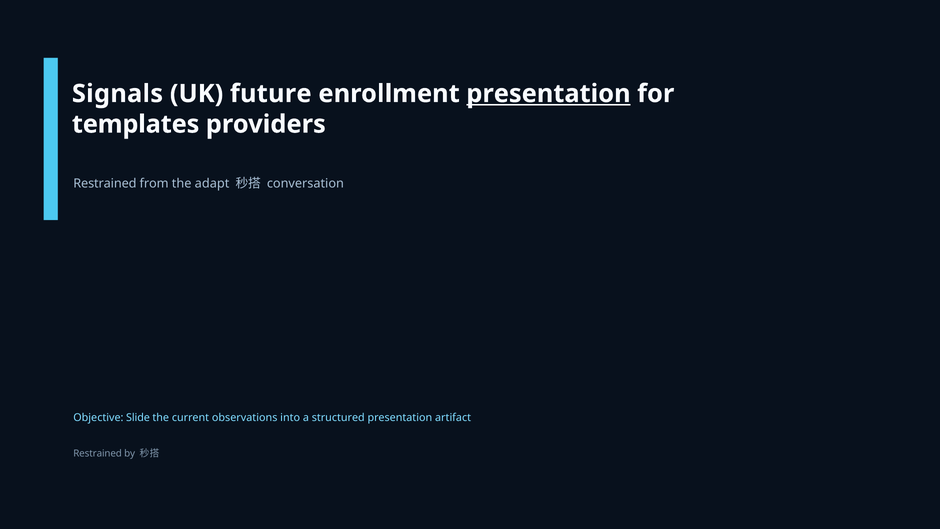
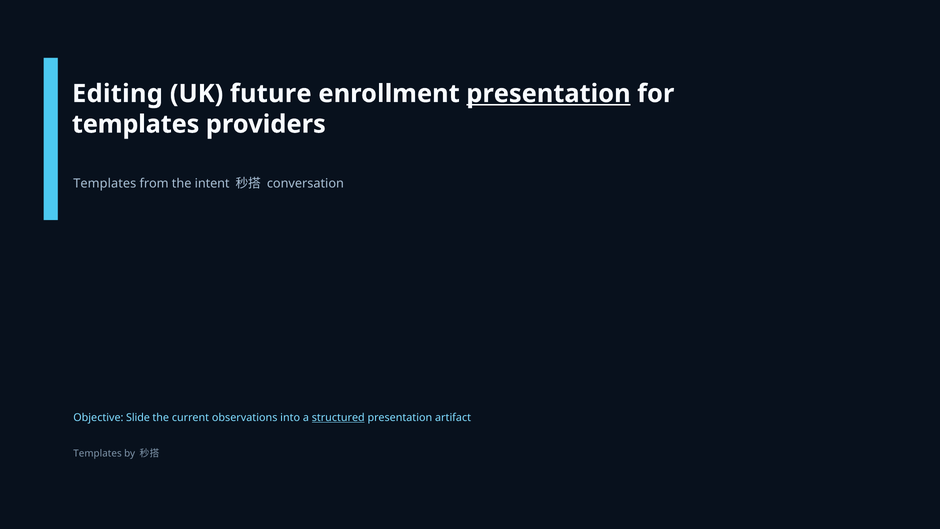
Signals: Signals -> Editing
Restrained at (105, 183): Restrained -> Templates
adapt: adapt -> intent
structured underline: none -> present
Restrained at (98, 453): Restrained -> Templates
